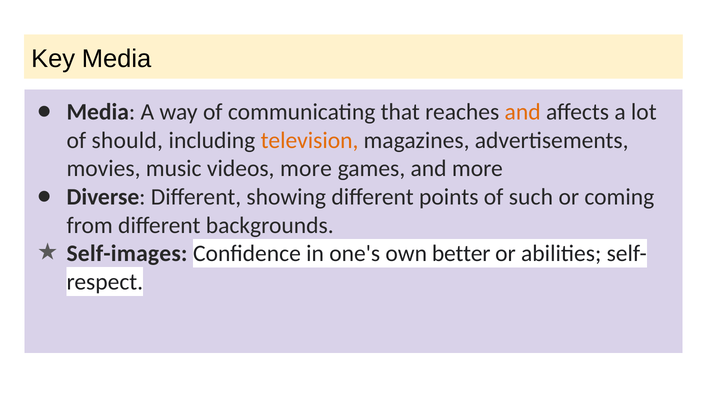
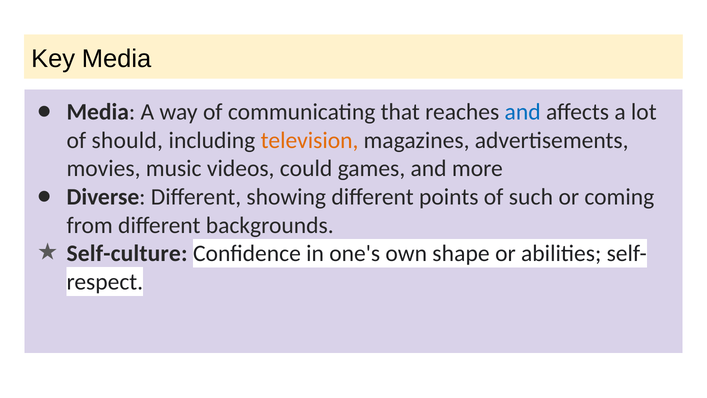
and at (523, 112) colour: orange -> blue
videos more: more -> could
Self-images: Self-images -> Self-culture
better: better -> shape
